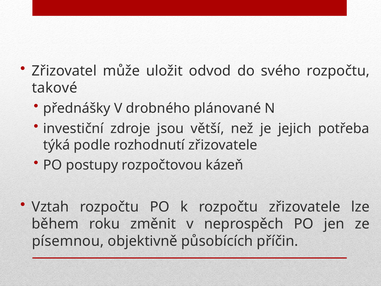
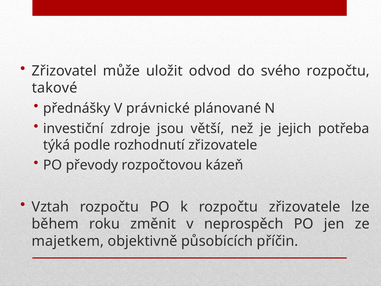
drobného: drobného -> právnické
postupy: postupy -> převody
písemnou: písemnou -> majetkem
